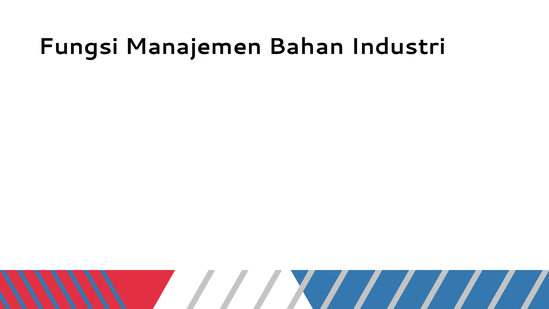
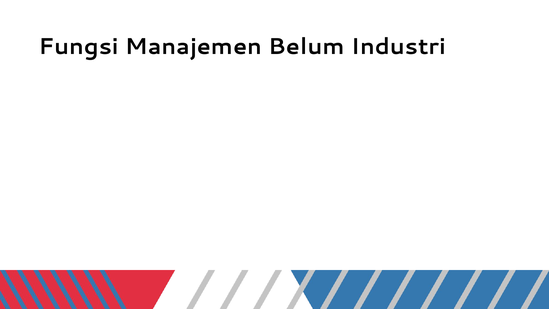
Bahan: Bahan -> Belum
